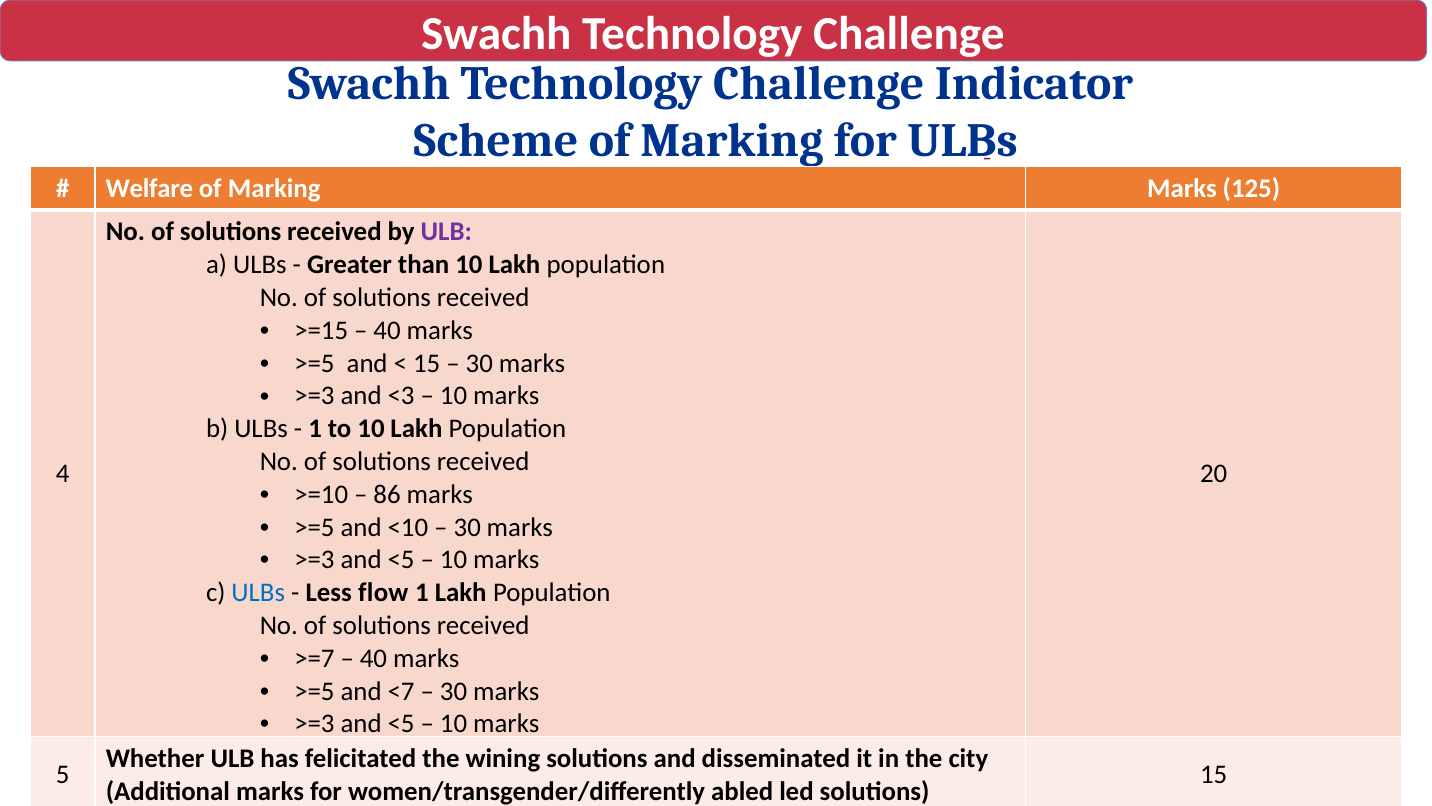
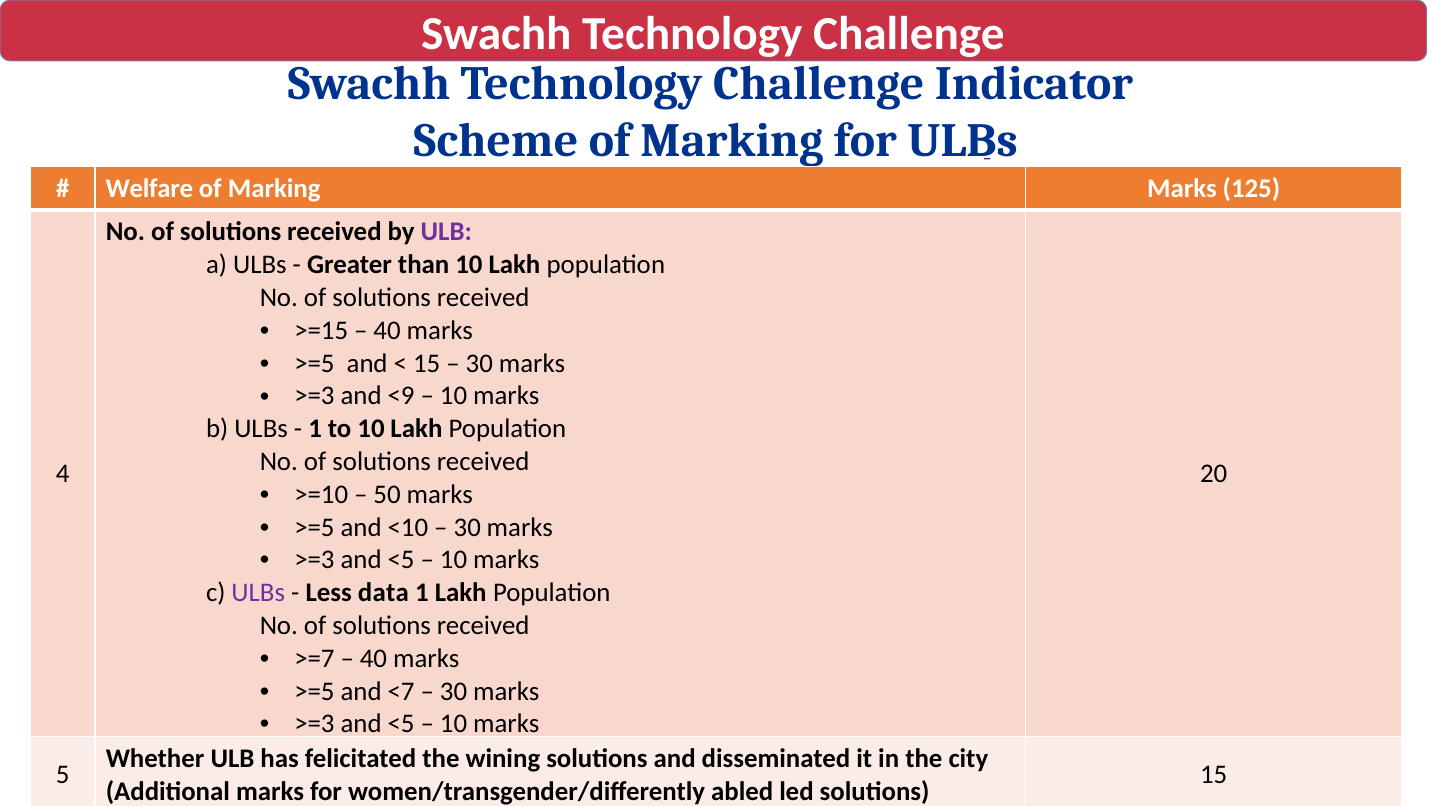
<3: <3 -> <9
86: 86 -> 50
ULBs at (258, 592) colour: blue -> purple
flow: flow -> data
